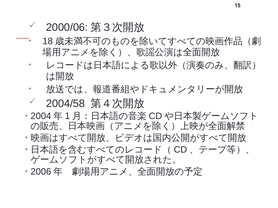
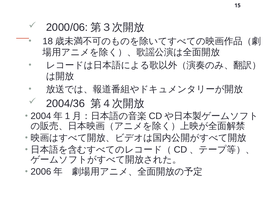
2004/58: 2004/58 -> 2004/36
